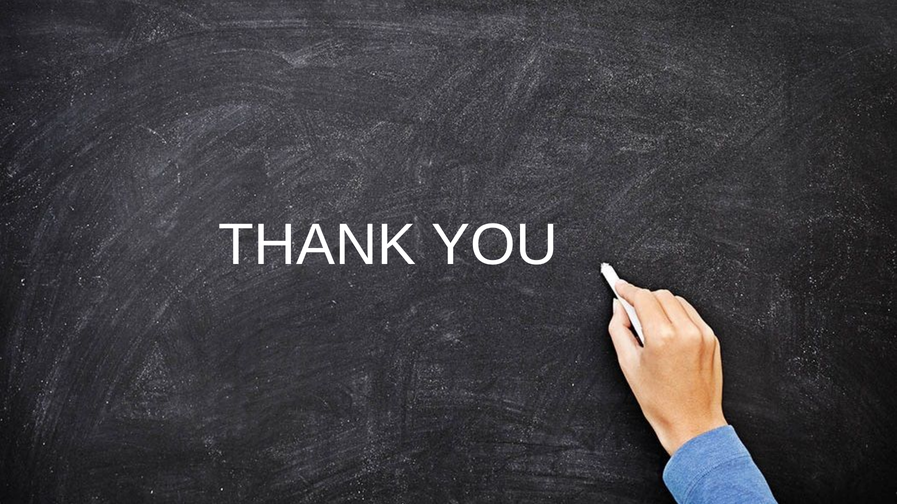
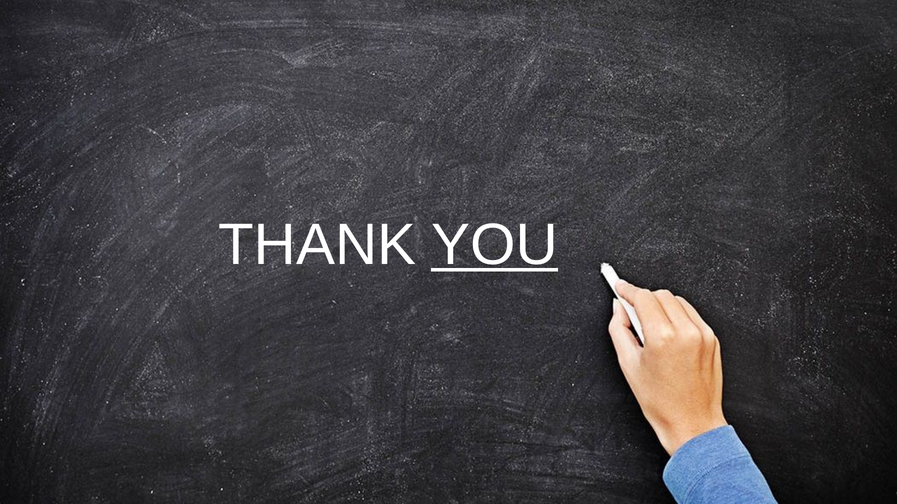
YOU underline: none -> present
